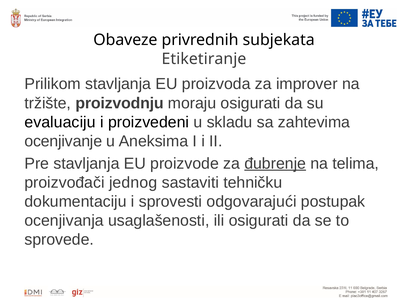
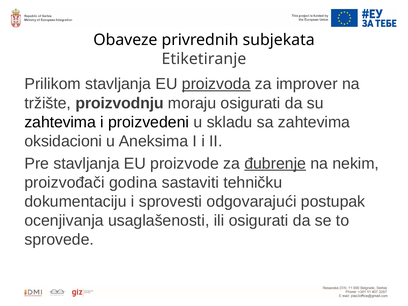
proizvoda underline: none -> present
evaluaciju at (60, 122): evaluaciju -> zahtevima
ocenjivanje: ocenjivanje -> oksidacioni
telima: telima -> nekim
jednog: jednog -> godina
